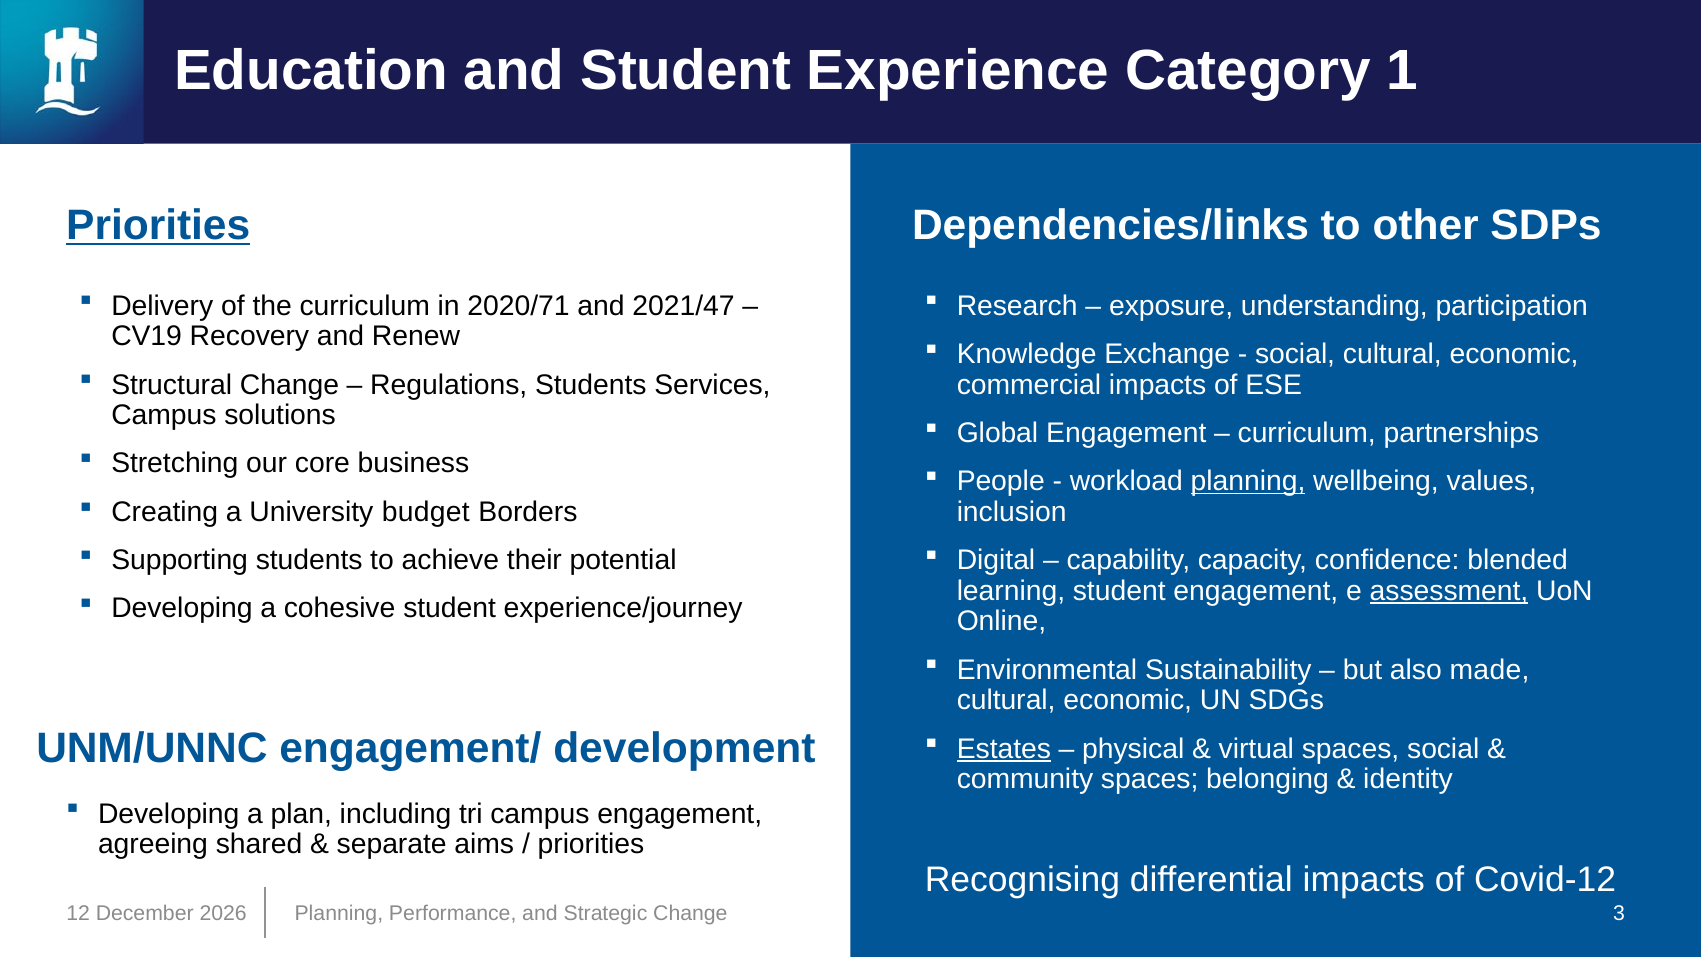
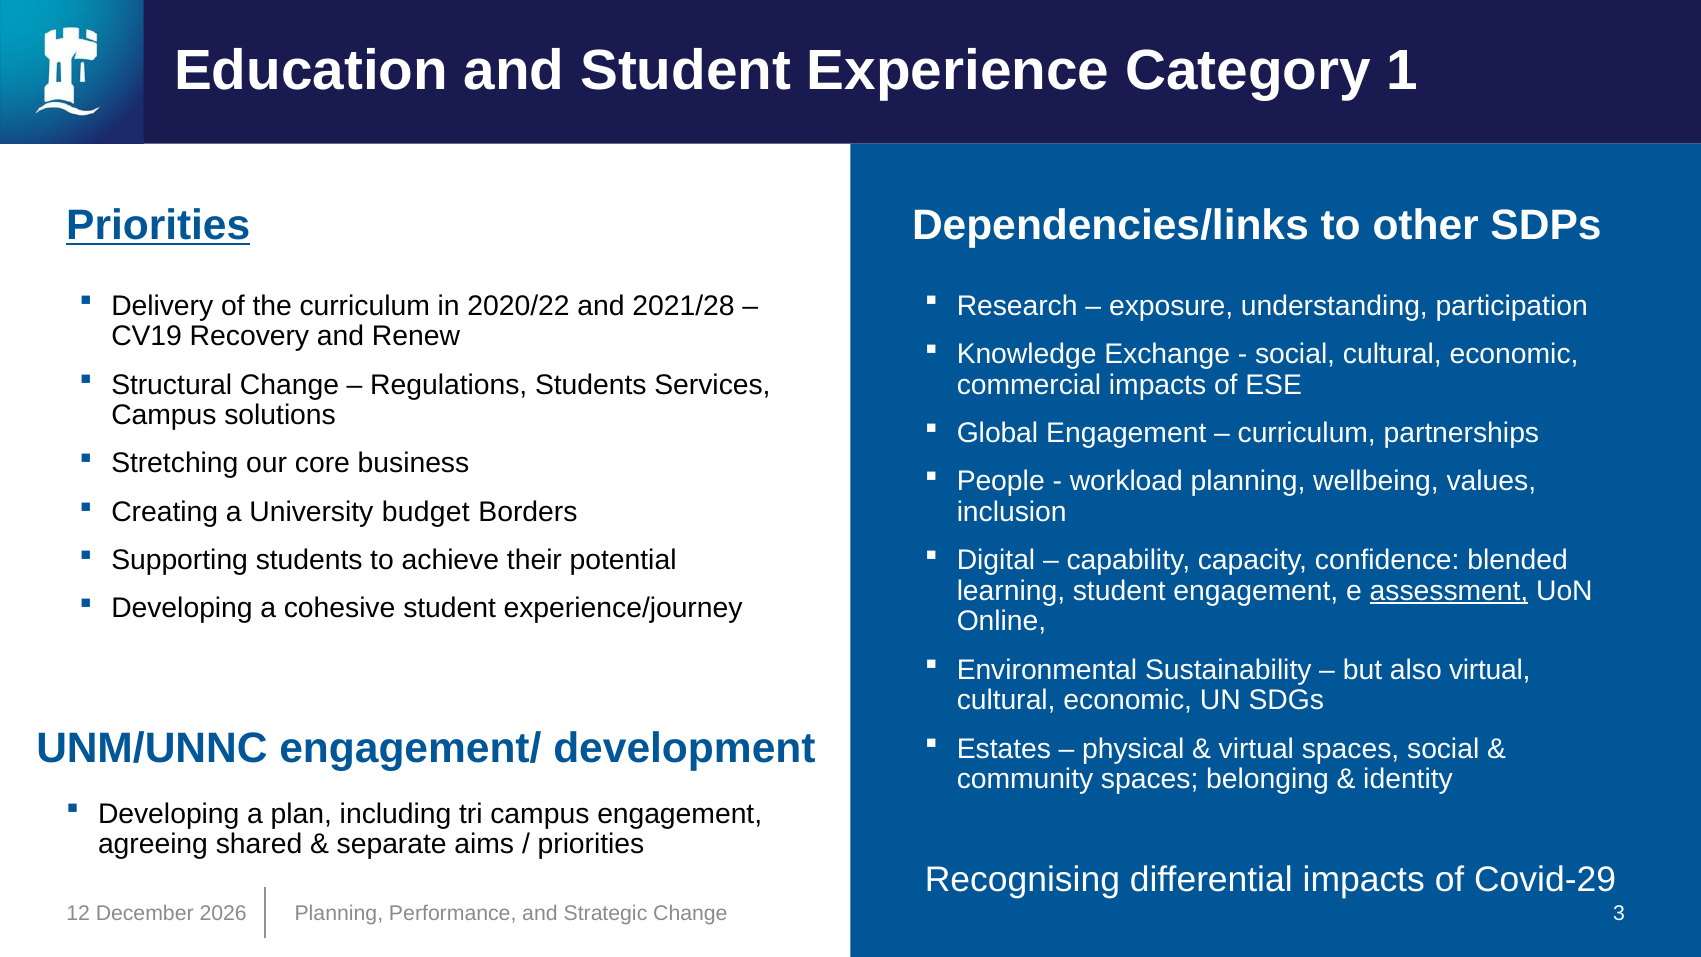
2020/71: 2020/71 -> 2020/22
2021/47: 2021/47 -> 2021/28
planning at (1248, 481) underline: present -> none
also made: made -> virtual
Estates underline: present -> none
Covid-12: Covid-12 -> Covid-29
